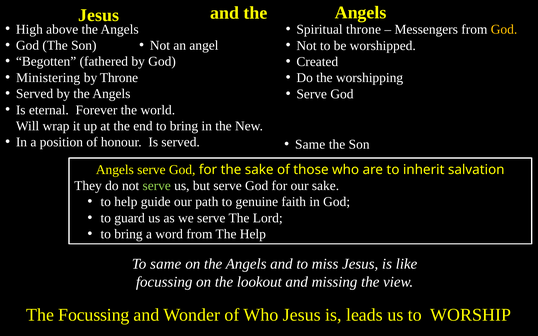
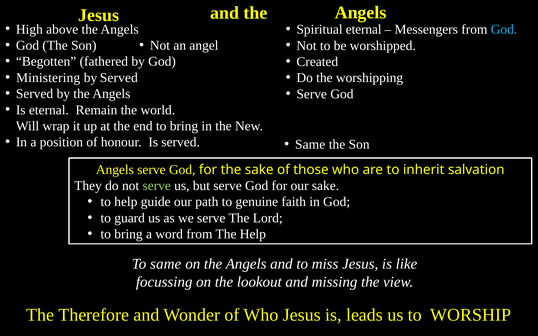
Spiritual throne: throne -> eternal
God at (504, 29) colour: yellow -> light blue
by Throne: Throne -> Served
Forever: Forever -> Remain
The Focussing: Focussing -> Therefore
